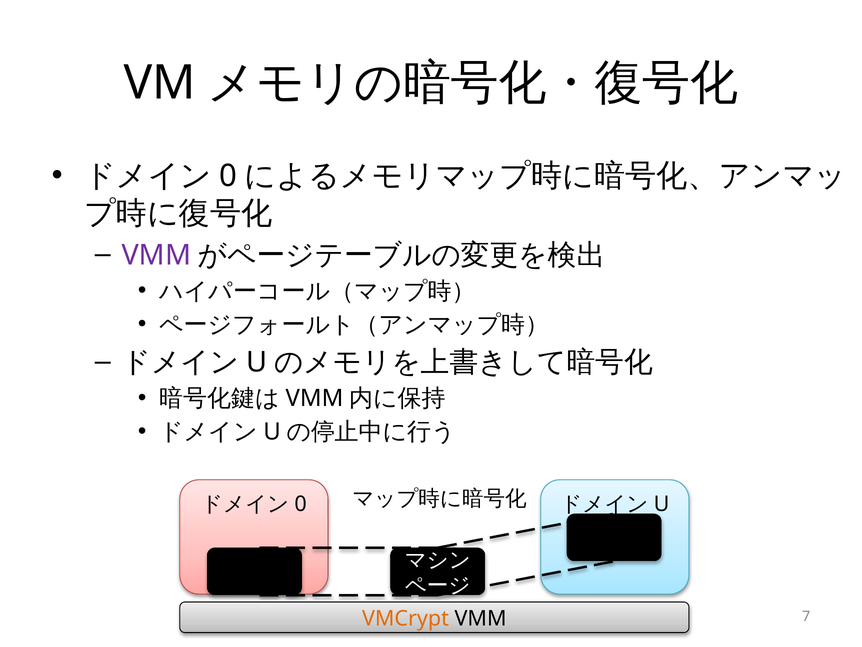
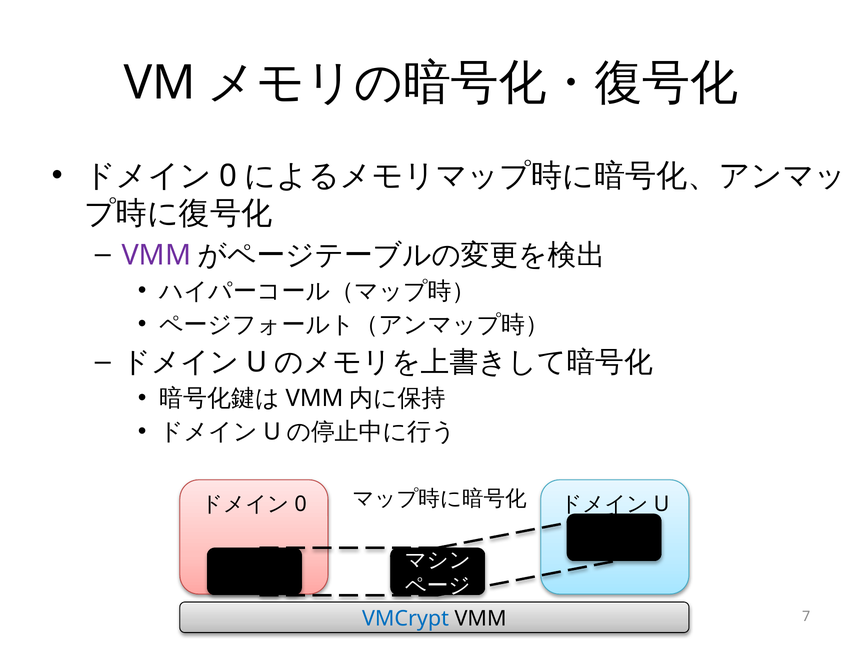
VMCrypt colour: orange -> blue
